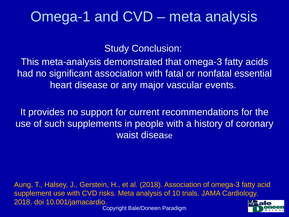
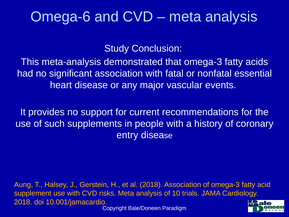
Omega-1: Omega-1 -> Omega-6
waist: waist -> entry
